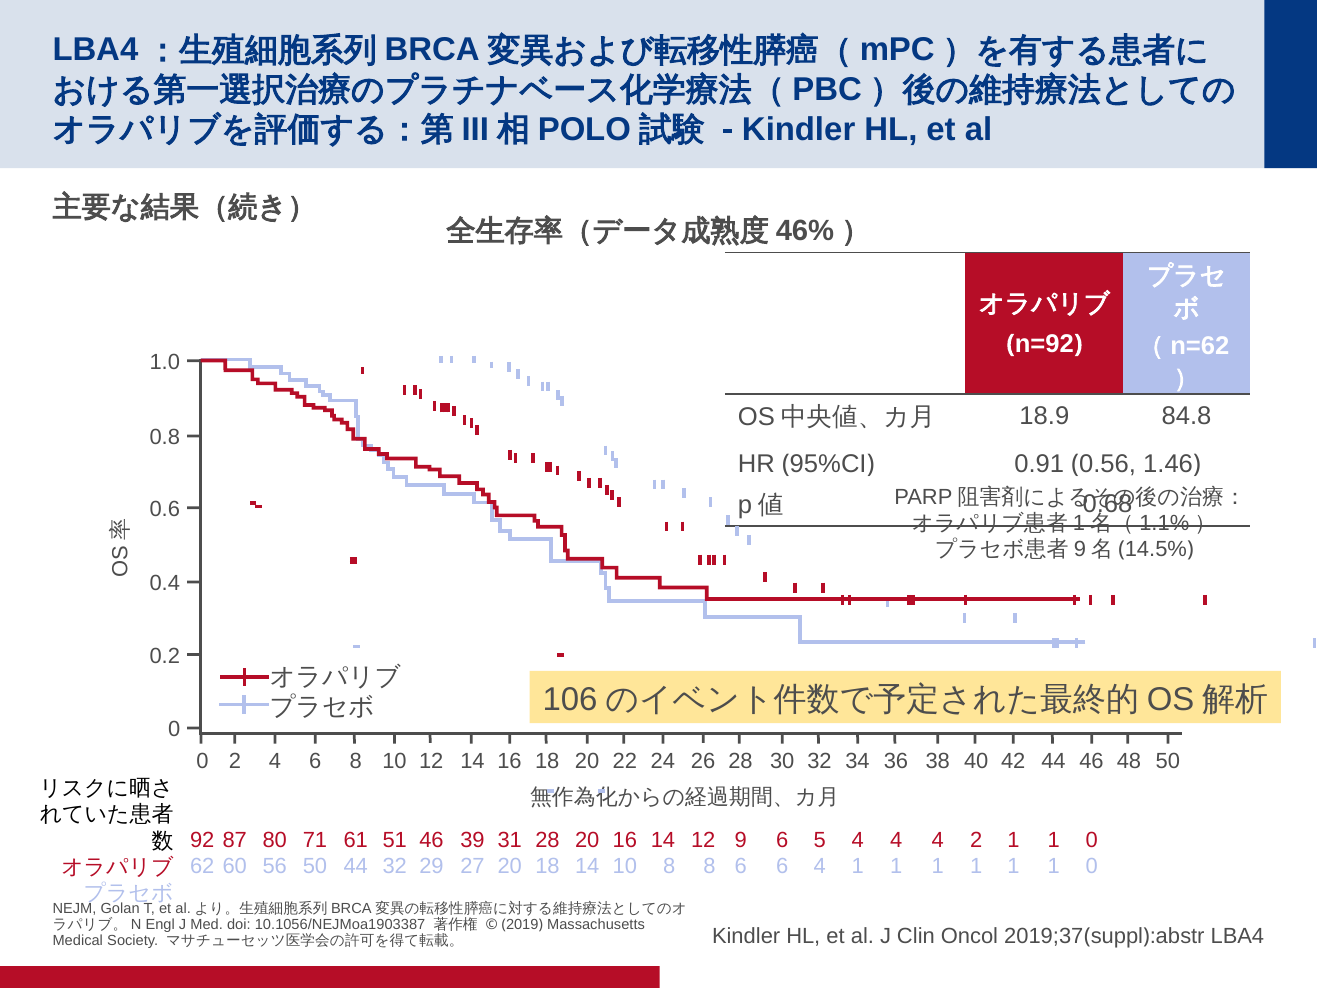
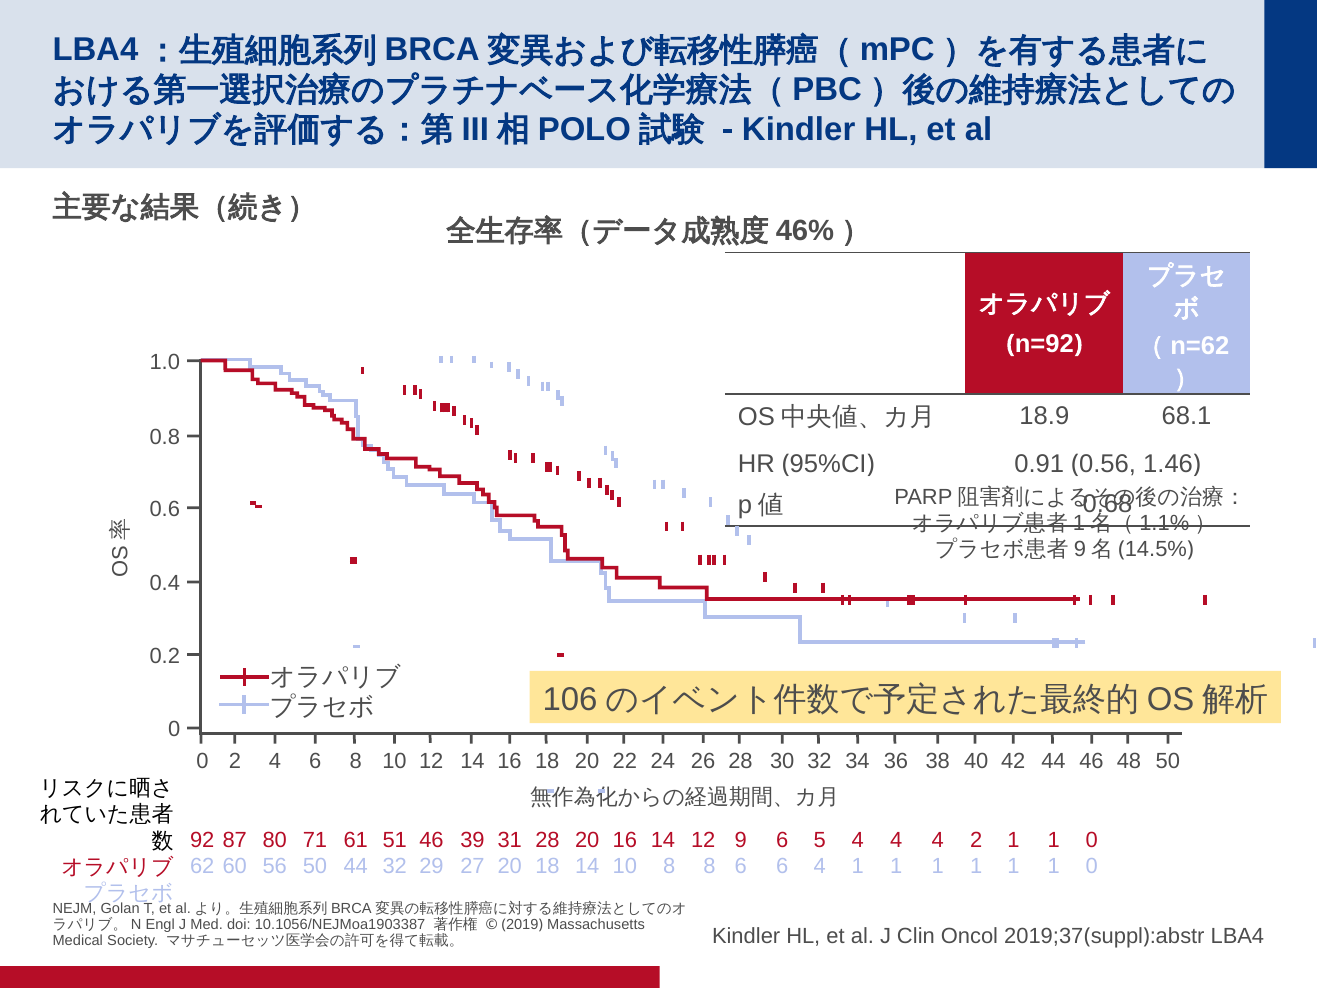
84.8: 84.8 -> 68.1
